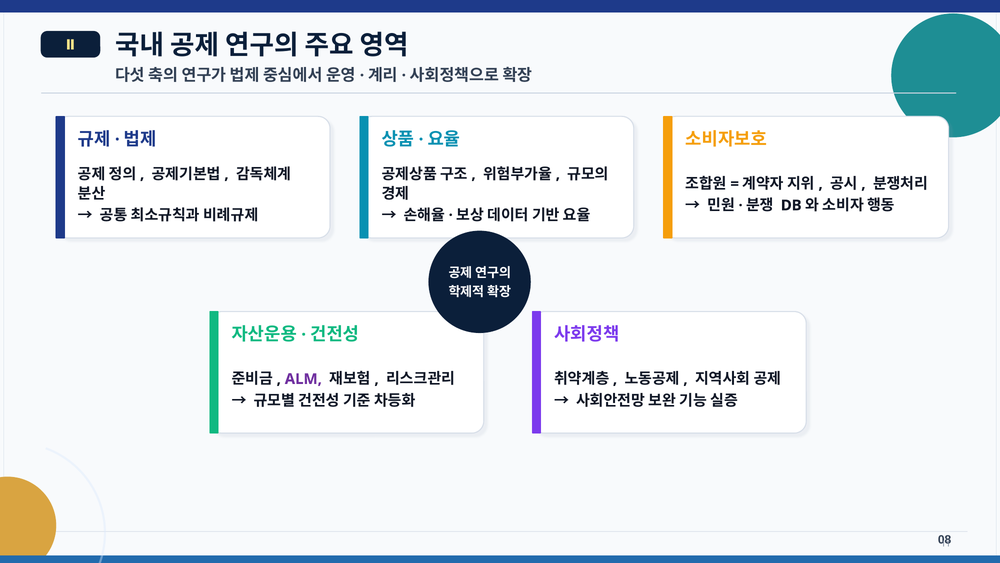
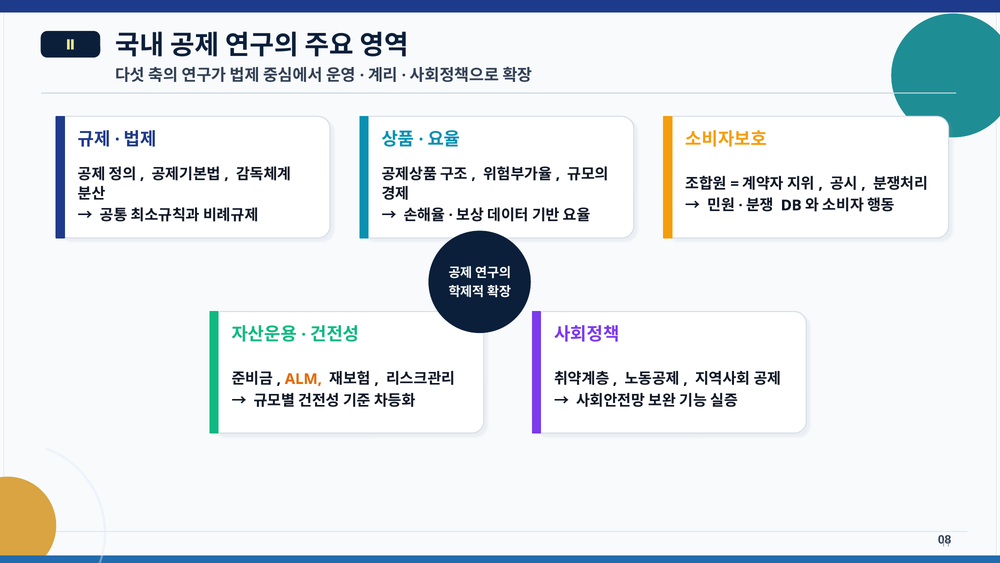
ALM colour: purple -> orange
